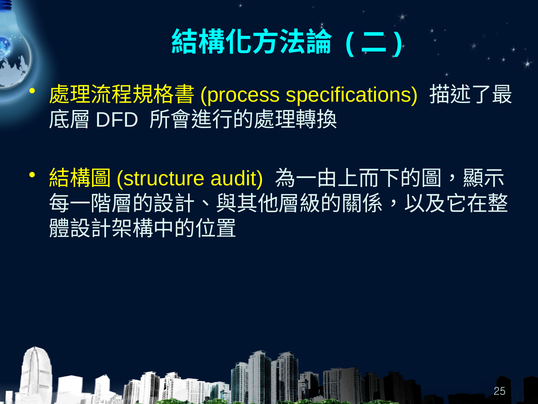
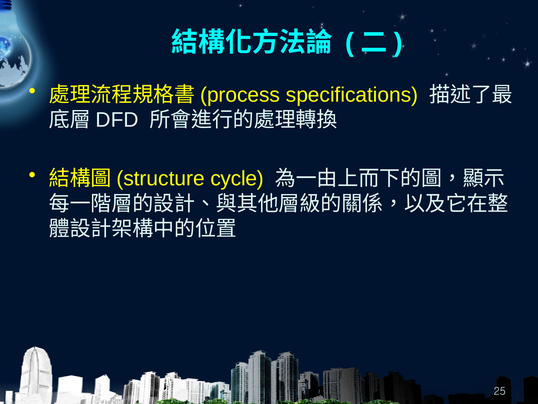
audit: audit -> cycle
